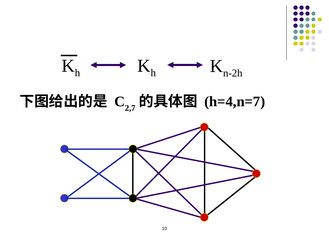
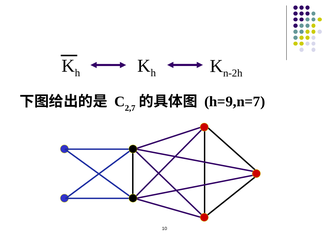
h=4,n=7: h=4,n=7 -> h=9,n=7
